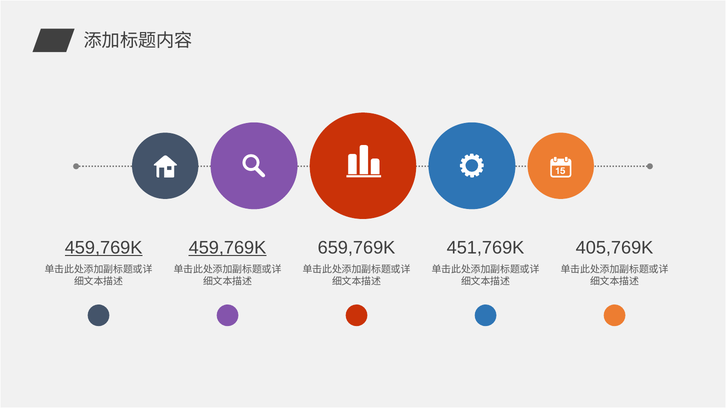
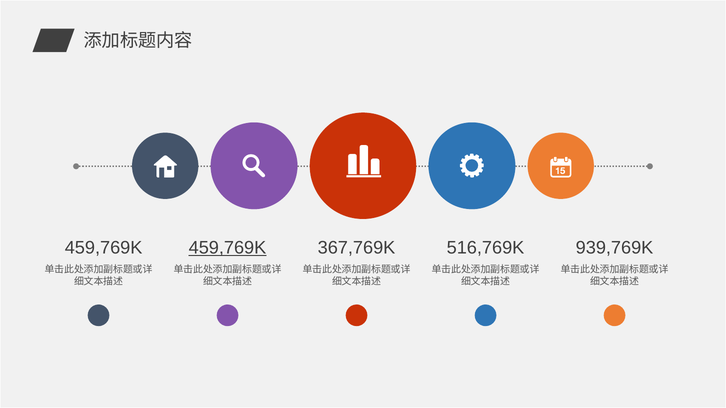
459,769K at (104, 248) underline: present -> none
659,769K: 659,769K -> 367,769K
451,769K: 451,769K -> 516,769K
405,769K: 405,769K -> 939,769K
